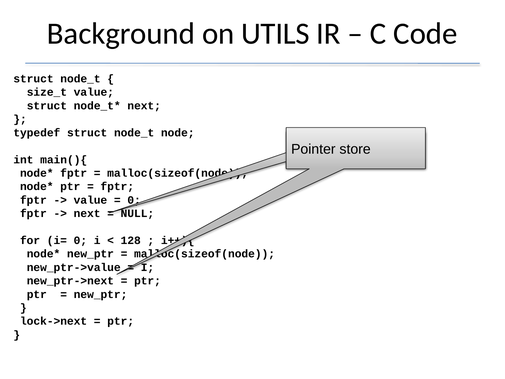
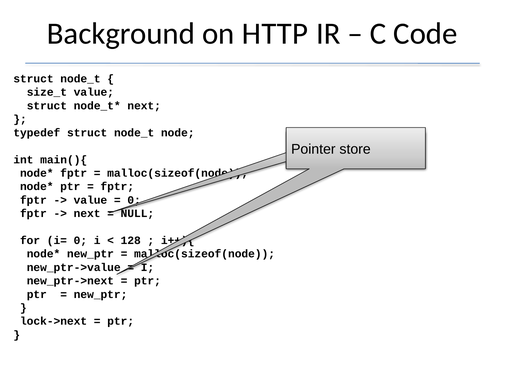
UTILS: UTILS -> HTTP
